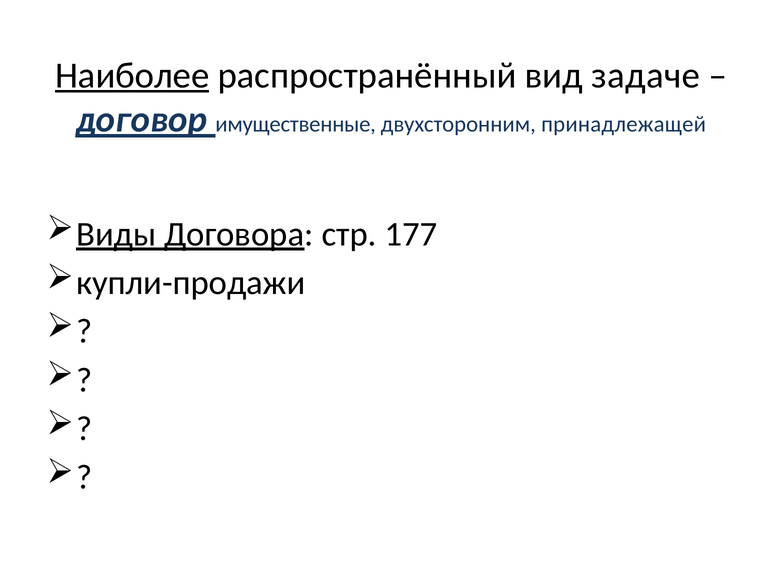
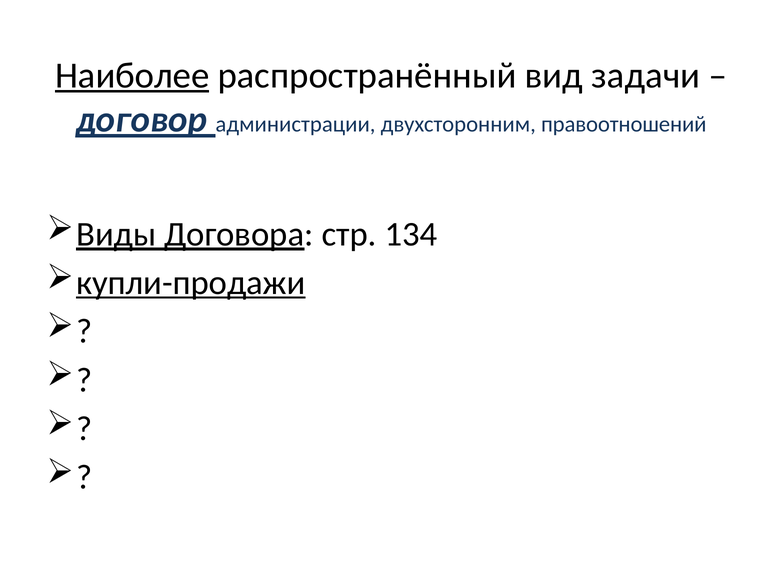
задаче: задаче -> задачи
имущественные: имущественные -> администрации
принадлежащей: принадлежащей -> правоотношений
177: 177 -> 134
купли-продажи underline: none -> present
